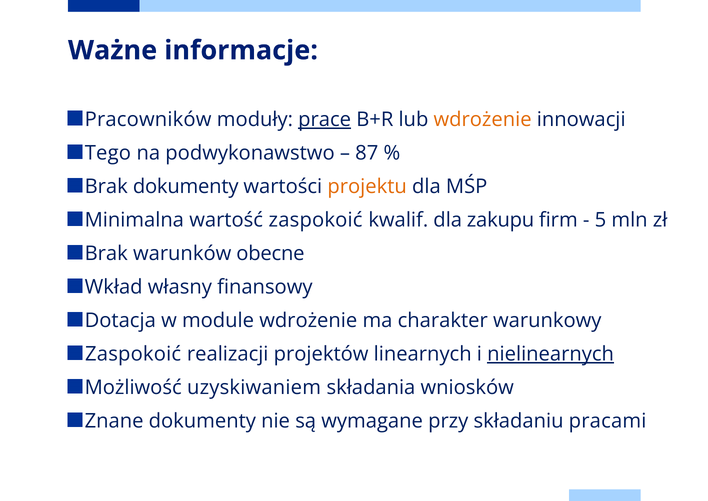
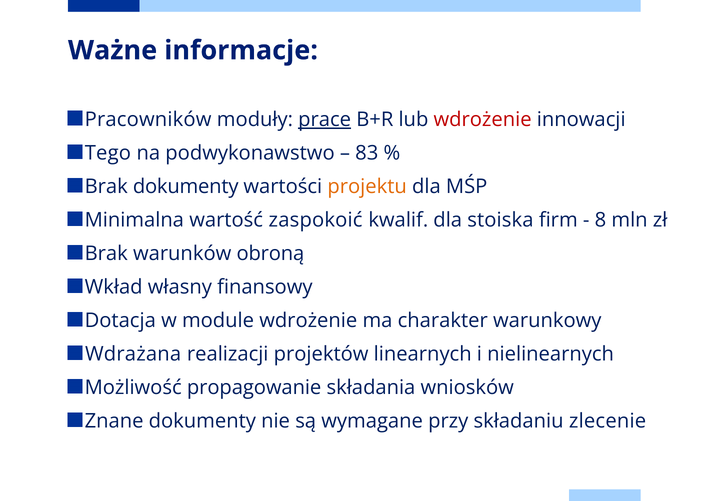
wdrożenie at (483, 119) colour: orange -> red
87: 87 -> 83
zakupu: zakupu -> stoiska
5: 5 -> 8
obecne: obecne -> obroną
Zaspokoić at (133, 354): Zaspokoić -> Wdrażana
nielinearnych underline: present -> none
uzyskiwaniem: uzyskiwaniem -> propagowanie
pracami: pracami -> zlecenie
